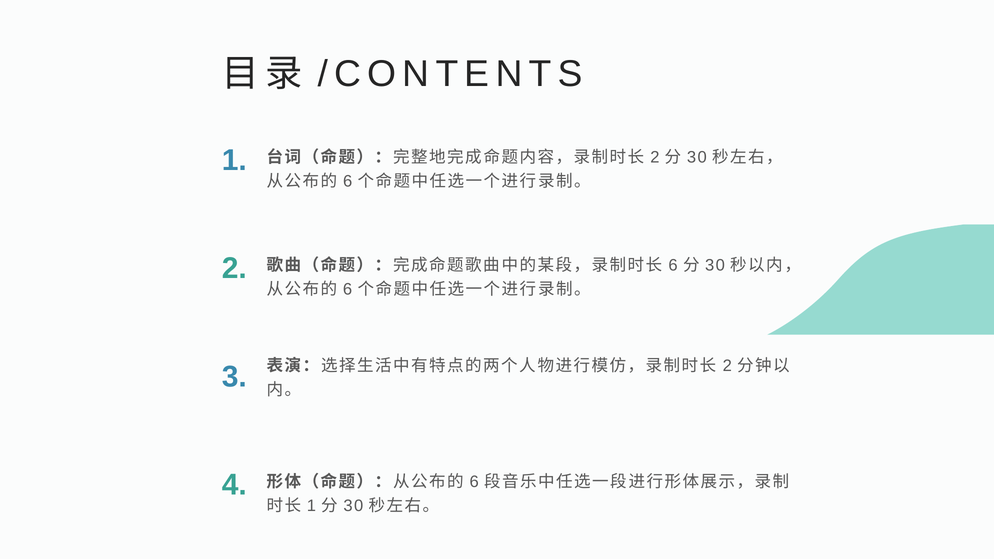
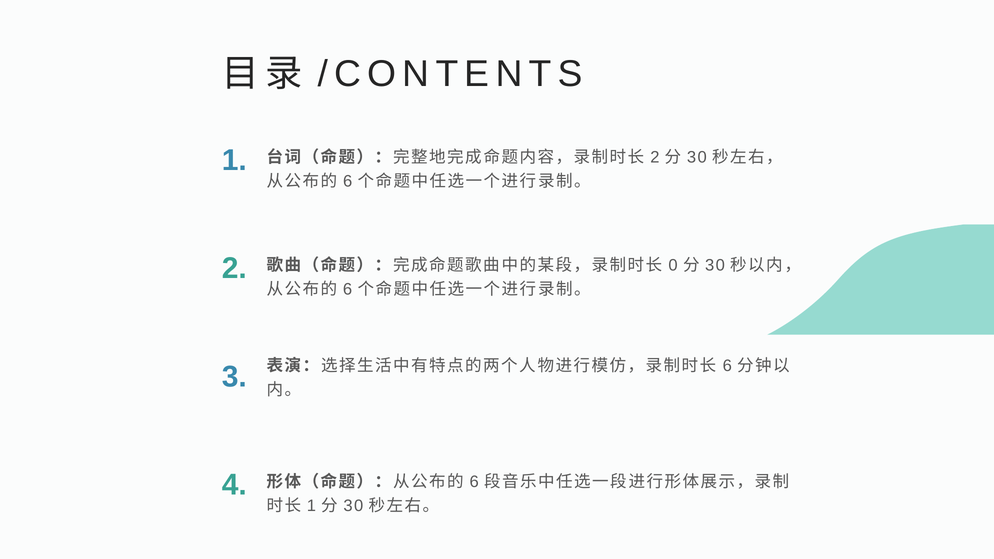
6 at (673, 266): 6 -> 0
2 at (727, 366): 2 -> 6
